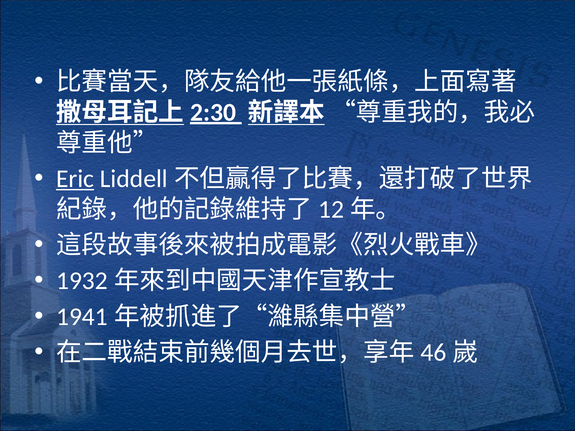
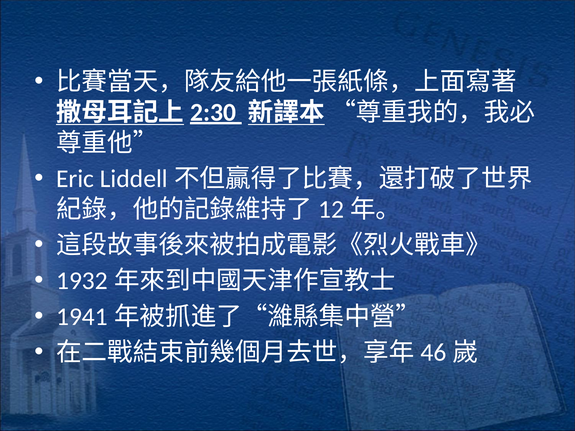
Eric underline: present -> none
